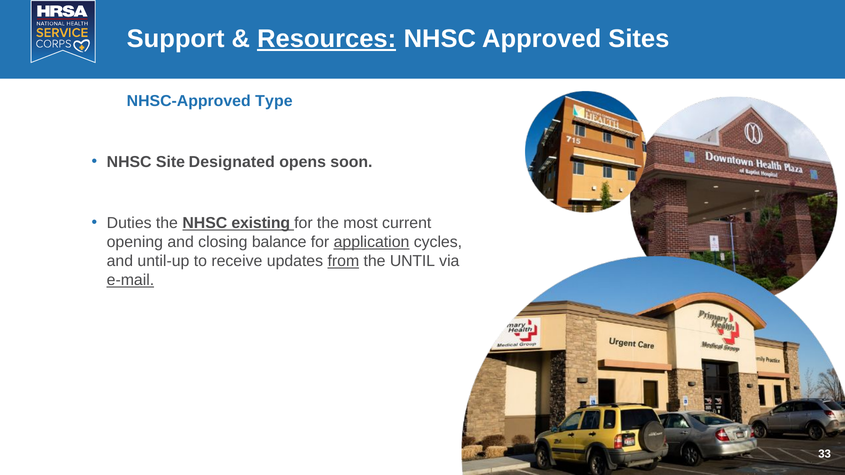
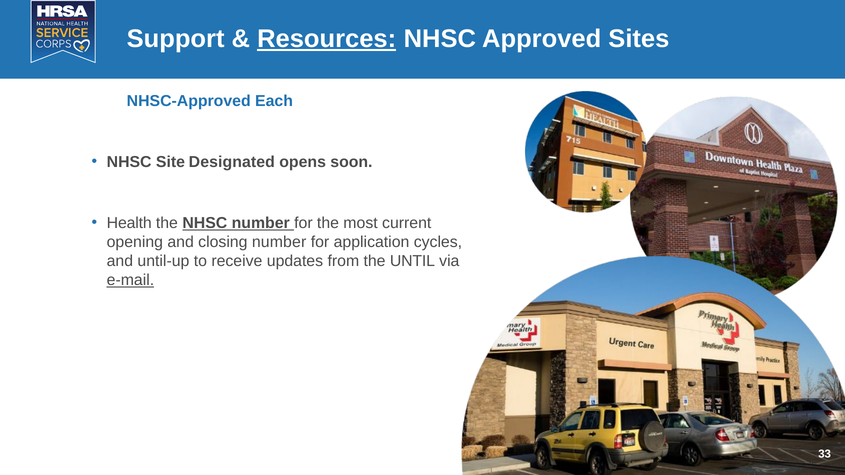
Type: Type -> Each
Duties: Duties -> Health
NHSC existing: existing -> number
closing balance: balance -> number
application underline: present -> none
from underline: present -> none
